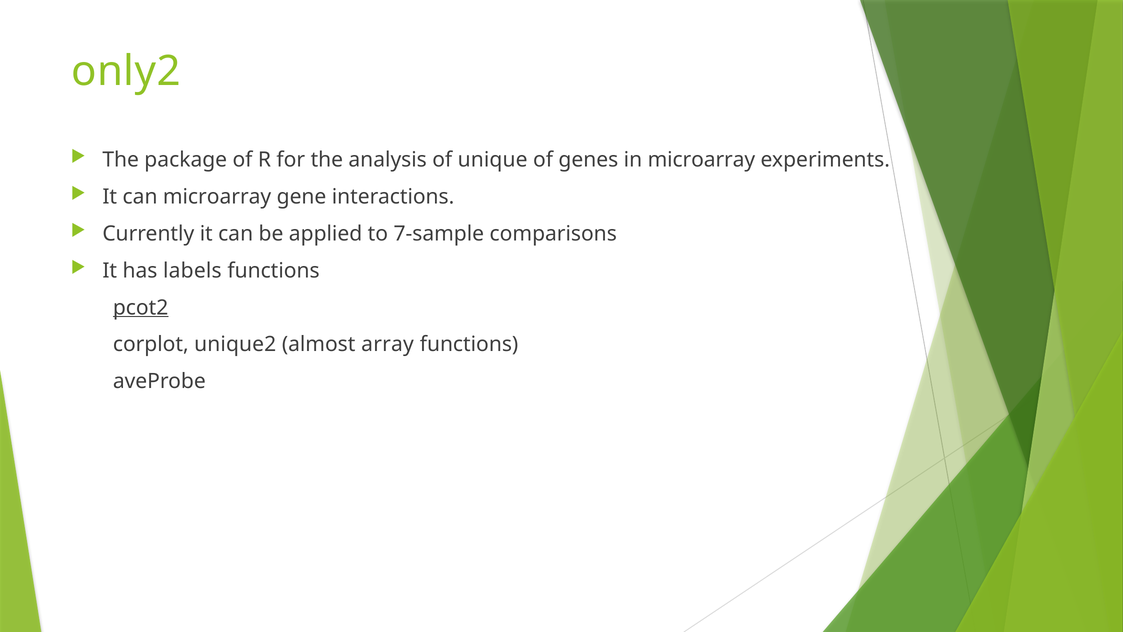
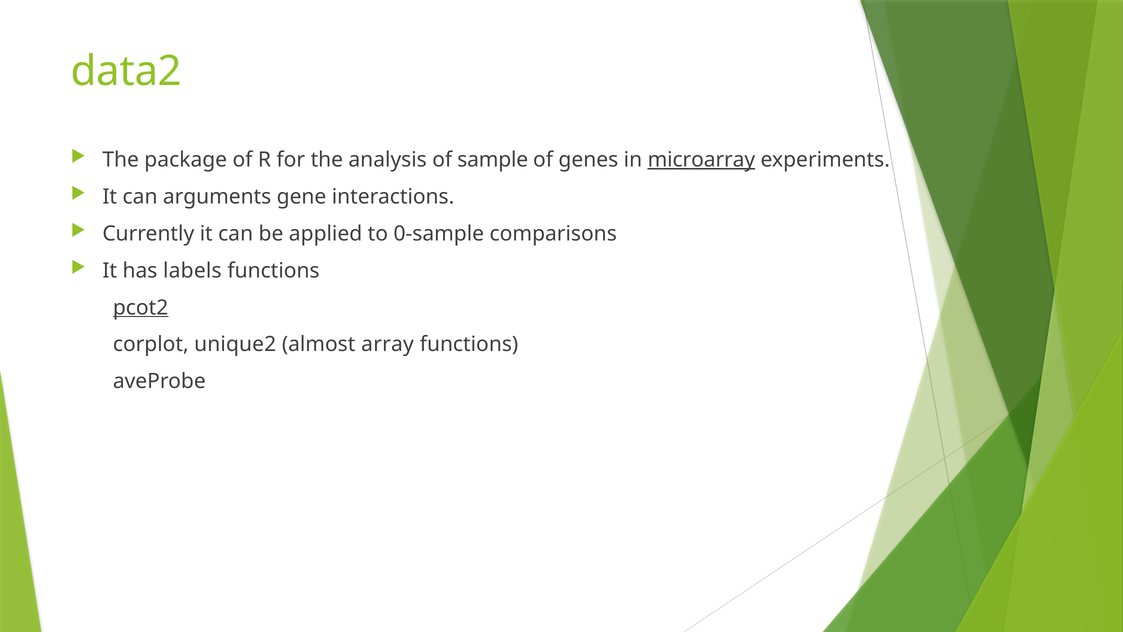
only2: only2 -> data2
unique: unique -> sample
microarray at (701, 160) underline: none -> present
can microarray: microarray -> arguments
7-sample: 7-sample -> 0-sample
